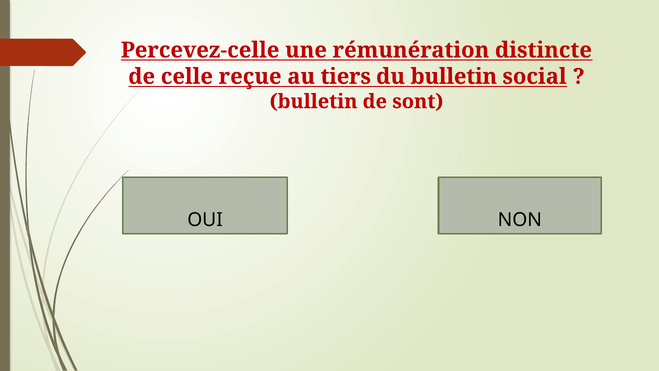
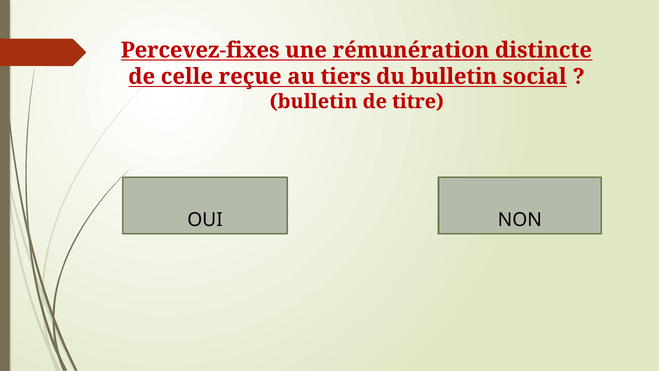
Percevez-celle: Percevez-celle -> Percevez-fixes
sont: sont -> titre
